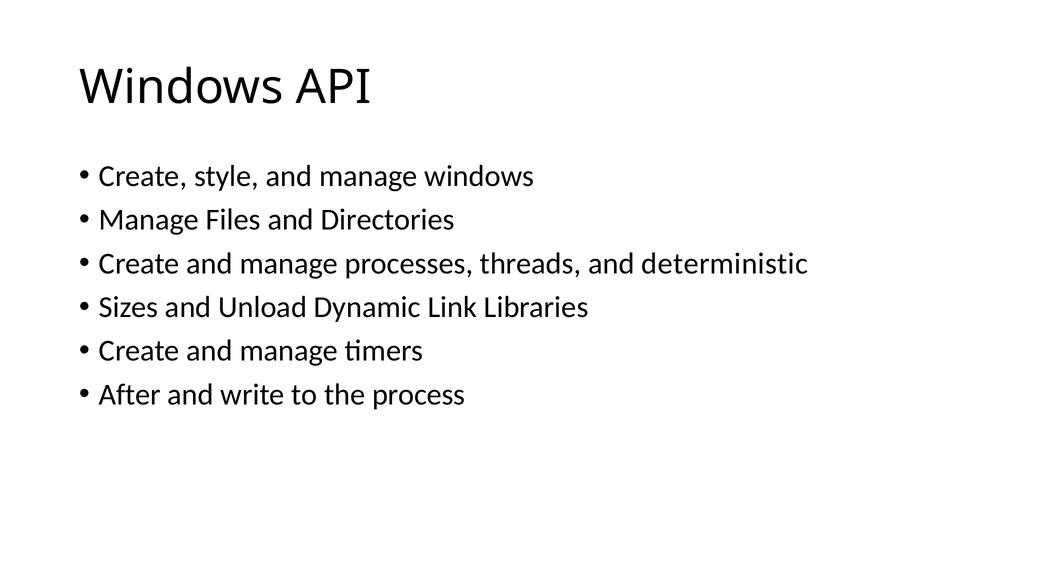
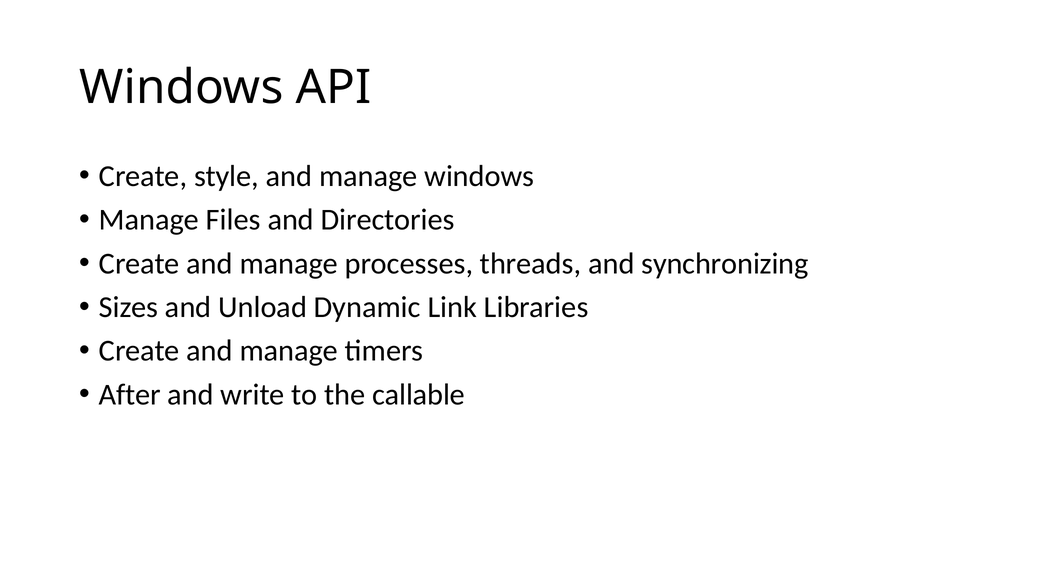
deterministic: deterministic -> synchronizing
process: process -> callable
